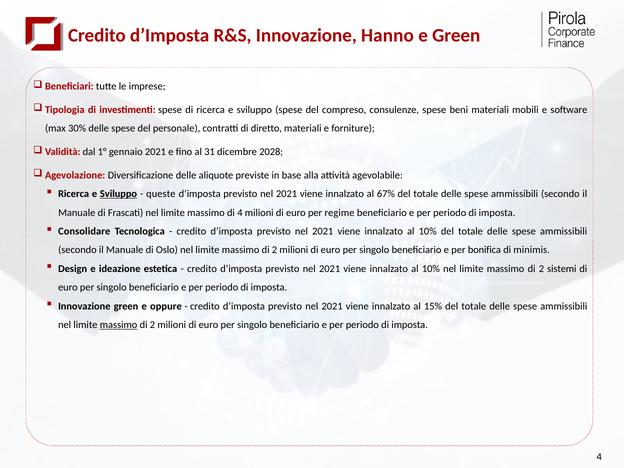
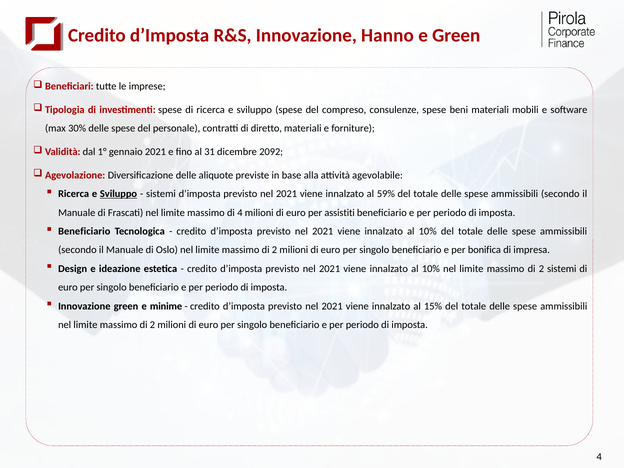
2028: 2028 -> 2092
queste at (161, 194): queste -> sistemi
67%: 67% -> 59%
regime: regime -> assistiti
Consolidare at (84, 231): Consolidare -> Beneficiario
minimis: minimis -> impresa
oppure: oppure -> minime
massimo at (119, 325) underline: present -> none
